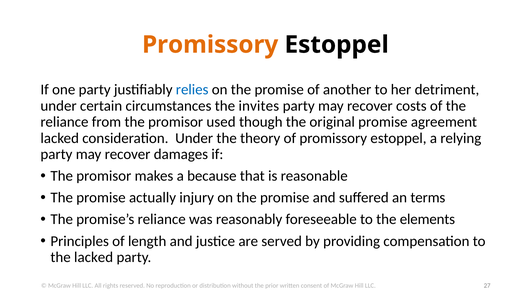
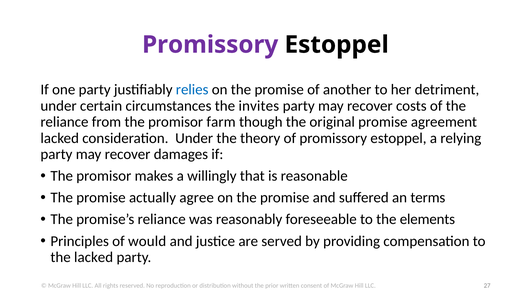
Promissory at (210, 45) colour: orange -> purple
used: used -> farm
because: because -> willingly
injury: injury -> agree
length: length -> would
